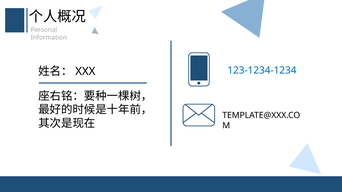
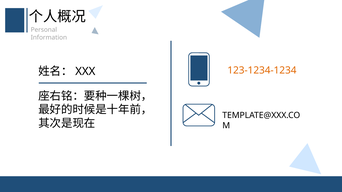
123-1234-1234 colour: blue -> orange
